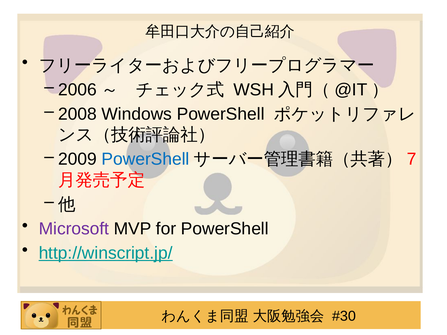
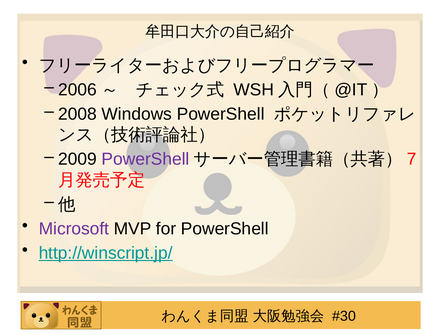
PowerShell at (146, 159) colour: blue -> purple
